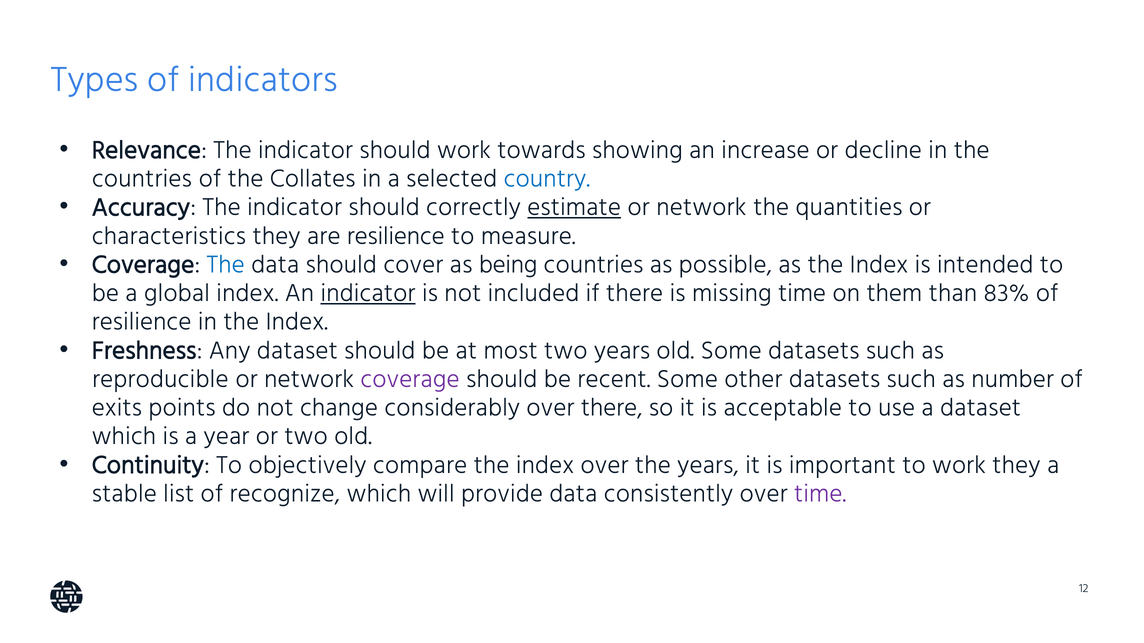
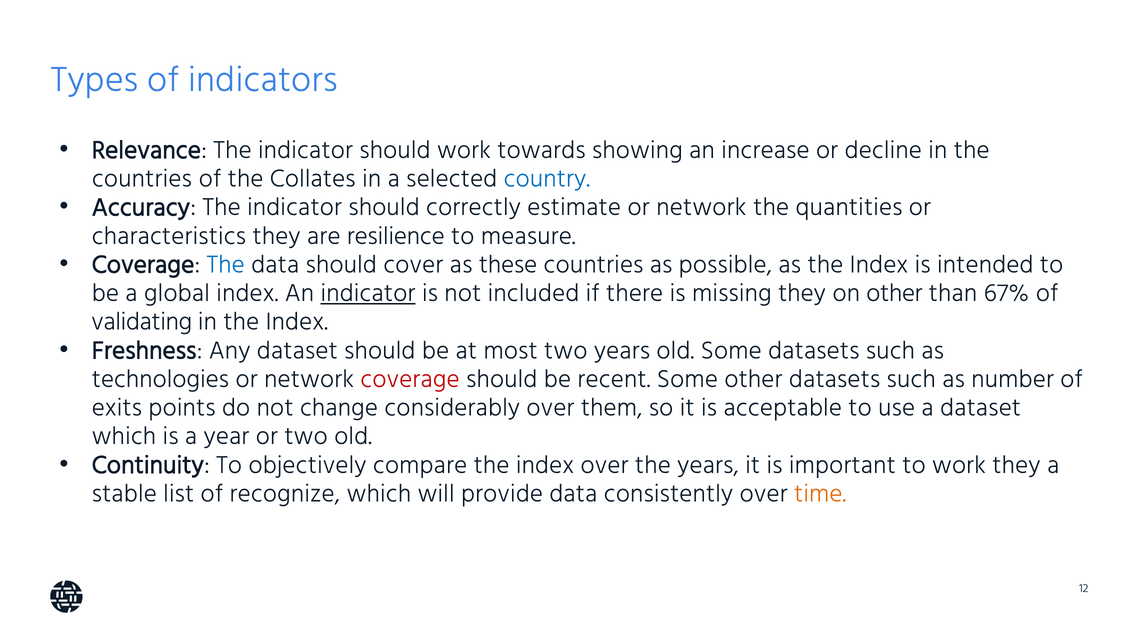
estimate underline: present -> none
being: being -> these
missing time: time -> they
on them: them -> other
83%: 83% -> 67%
resilience at (142, 322): resilience -> validating
reproducible: reproducible -> technologies
coverage at (410, 379) colour: purple -> red
over there: there -> them
time at (820, 494) colour: purple -> orange
